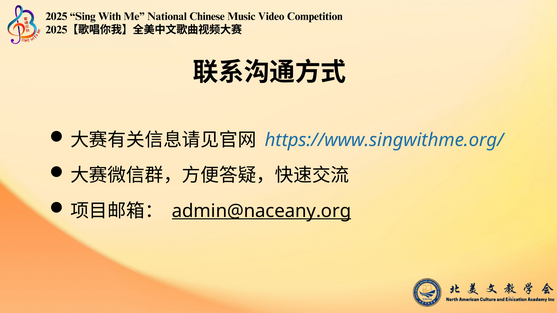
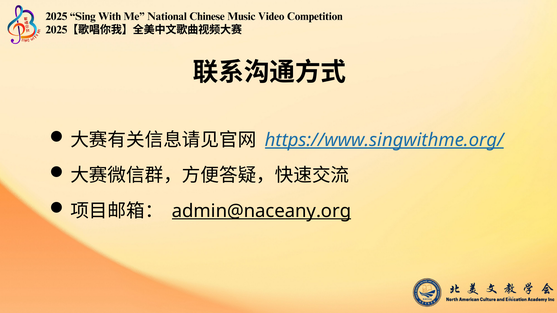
https://www.singwithme.org/ underline: none -> present
